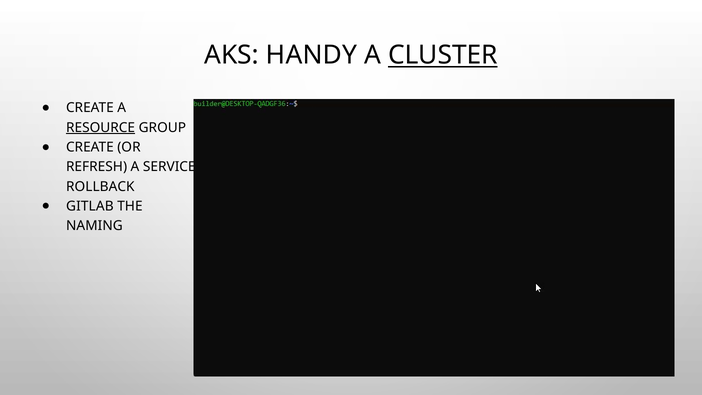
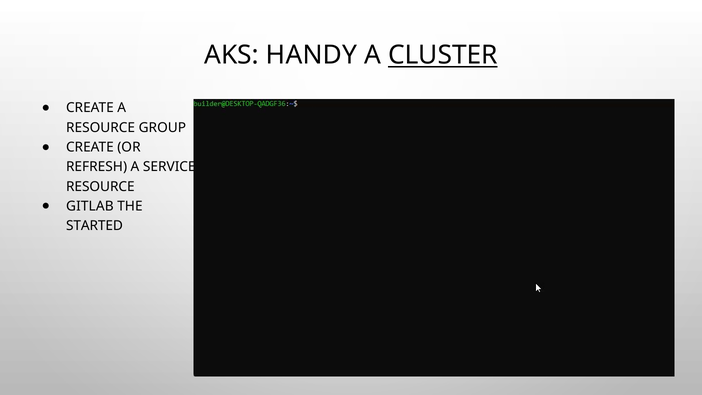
RESOURCE at (101, 128) underline: present -> none
ROLLBACK at (100, 186): ROLLBACK -> RESOURCE
NAMING: NAMING -> STARTED
